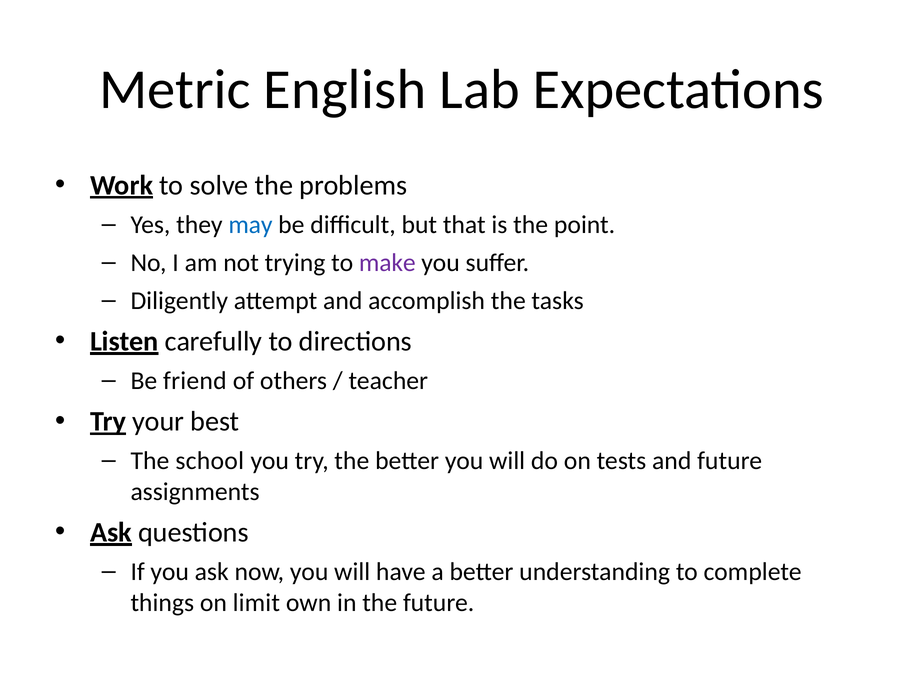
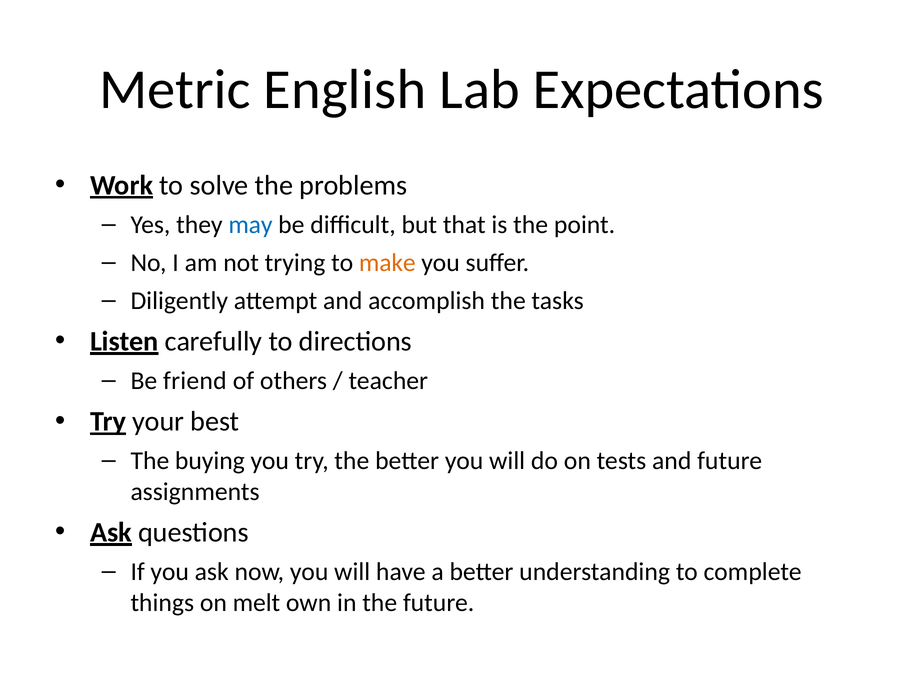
make colour: purple -> orange
school: school -> buying
limit: limit -> melt
